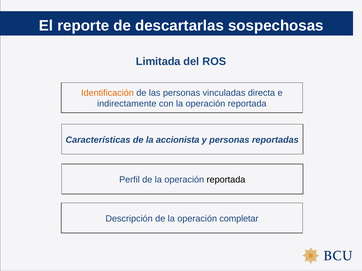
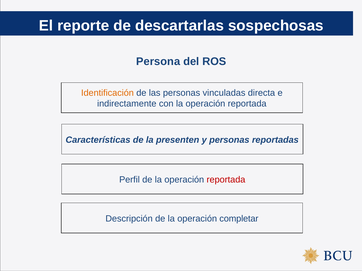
Limitada: Limitada -> Persona
accionista: accionista -> presenten
reportada at (226, 180) colour: black -> red
